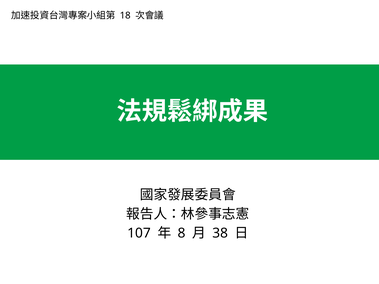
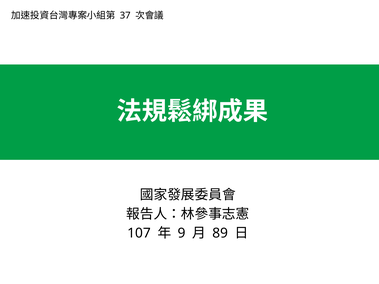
18: 18 -> 37
8: 8 -> 9
38: 38 -> 89
